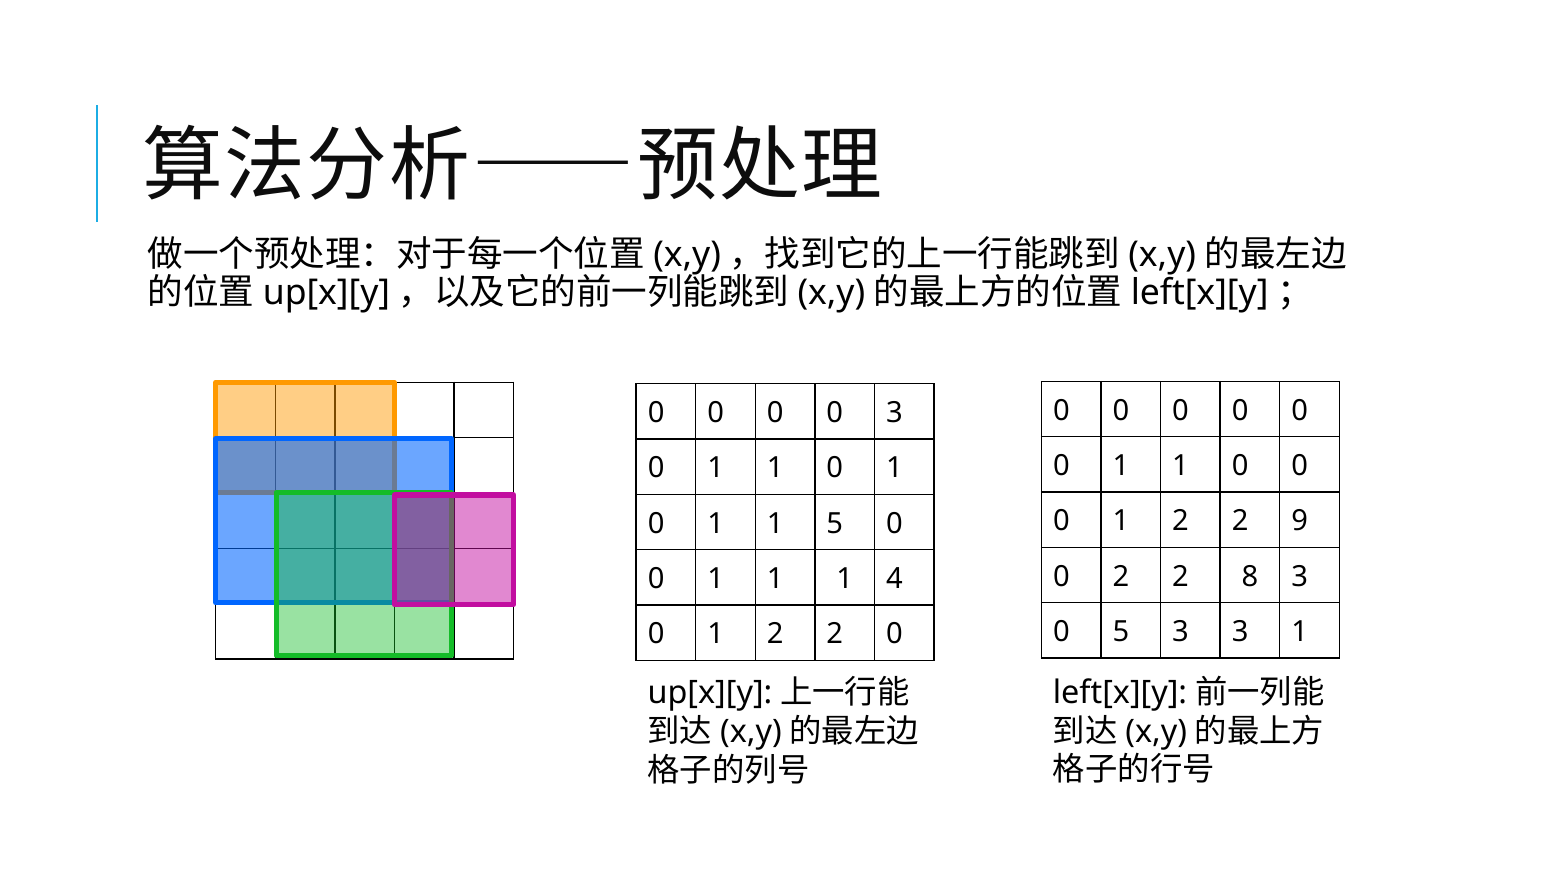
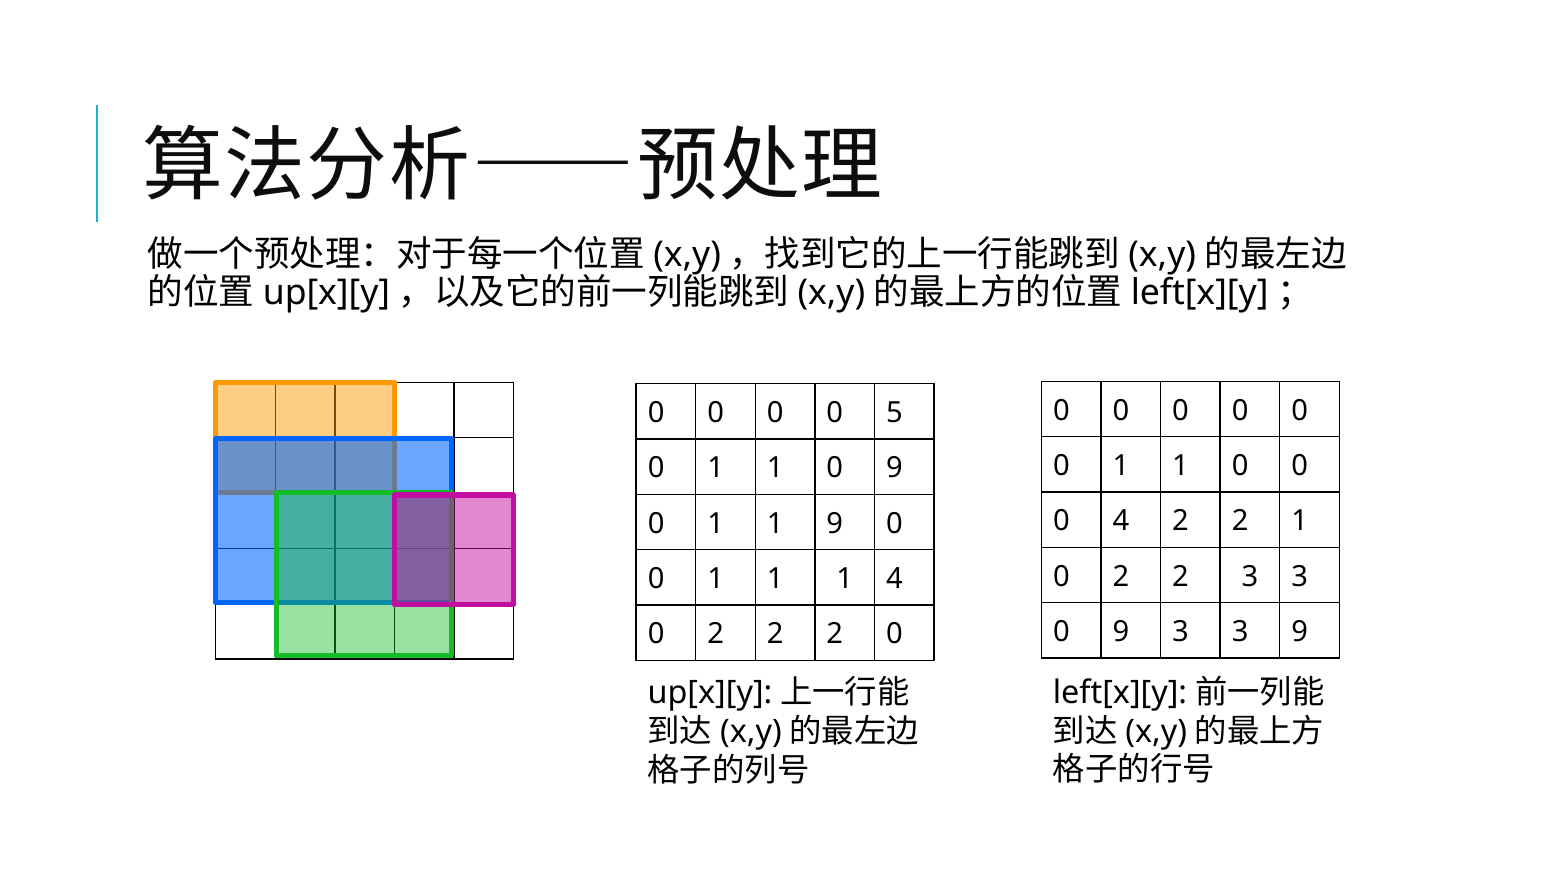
0 3: 3 -> 5
1 1 0 1: 1 -> 9
1 at (1121, 521): 1 -> 4
2 9: 9 -> 1
1 5: 5 -> 9
2 8: 8 -> 3
5 at (1121, 632): 5 -> 9
3 1: 1 -> 9
1 at (716, 634): 1 -> 2
